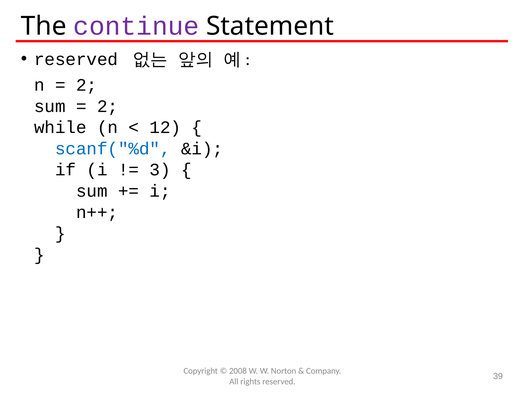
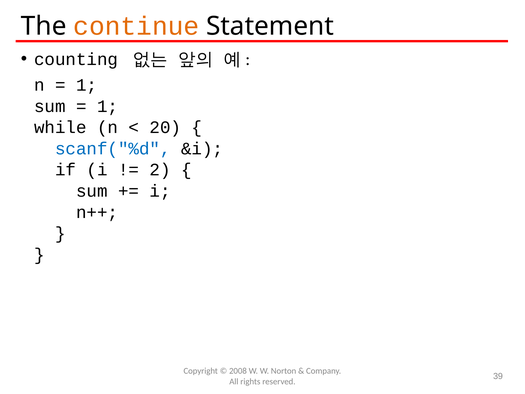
continue colour: purple -> orange
reserved at (76, 59): reserved -> counting
2 at (87, 85): 2 -> 1
2 at (108, 106): 2 -> 1
12: 12 -> 20
3: 3 -> 2
